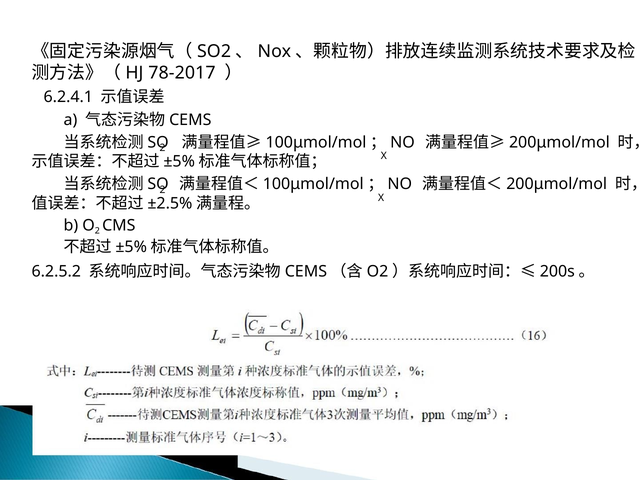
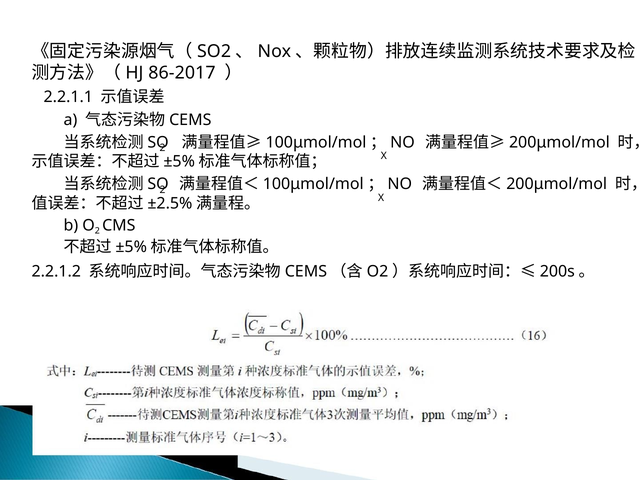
78-2017: 78-2017 -> 86-2017
6.2.4.1: 6.2.4.1 -> 2.2.1.1
6.2.5.2: 6.2.5.2 -> 2.2.1.2
